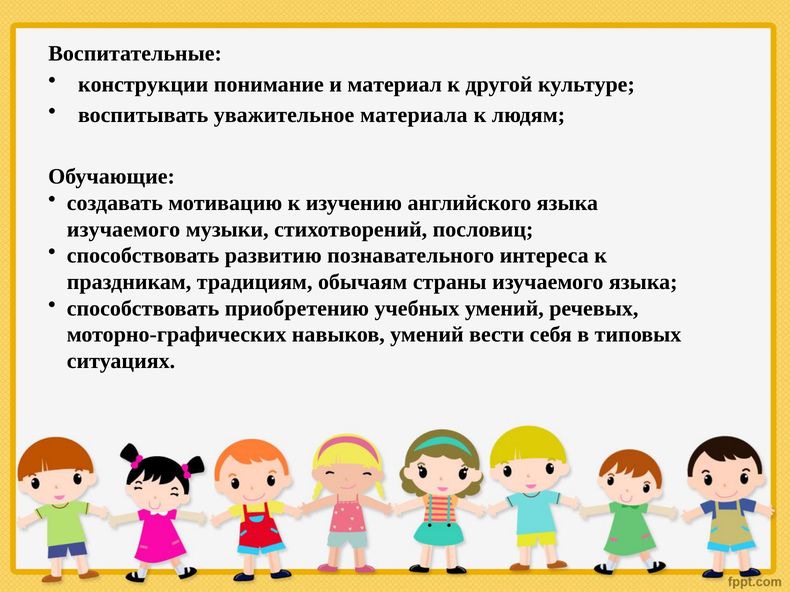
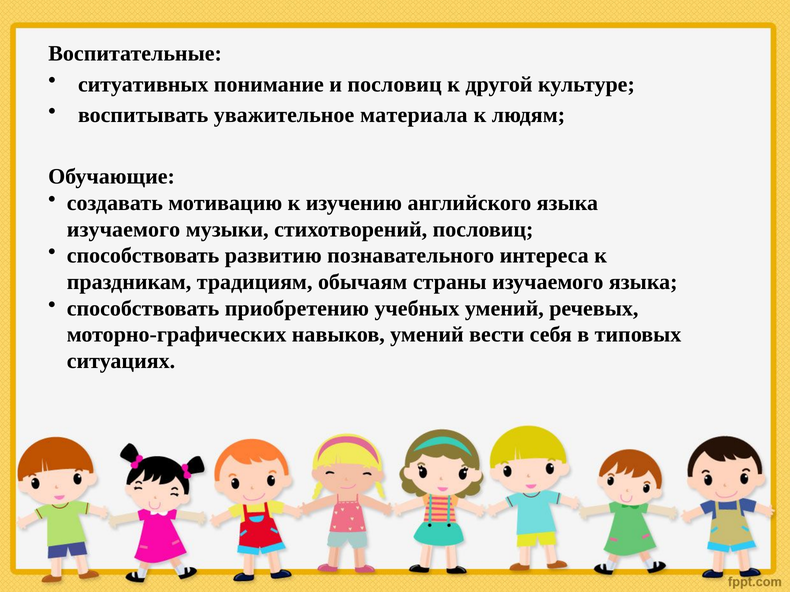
конструкции: конструкции -> ситуативных
и материал: материал -> пословиц
